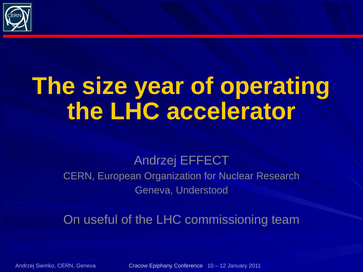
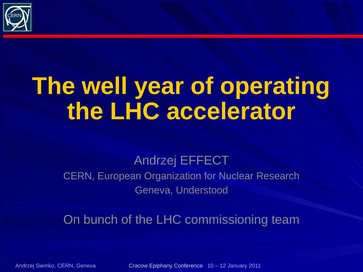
size: size -> well
useful: useful -> bunch
